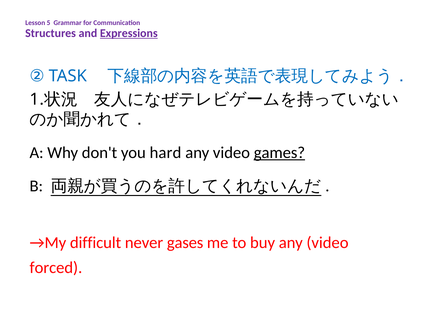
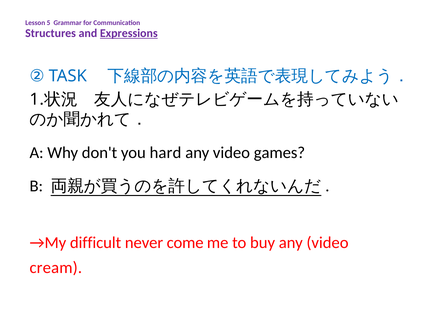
games underline: present -> none
gases: gases -> come
forced: forced -> cream
